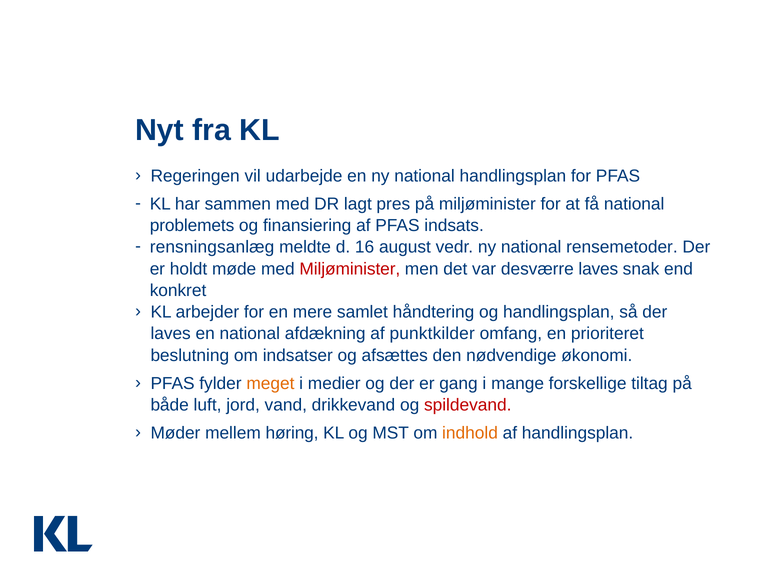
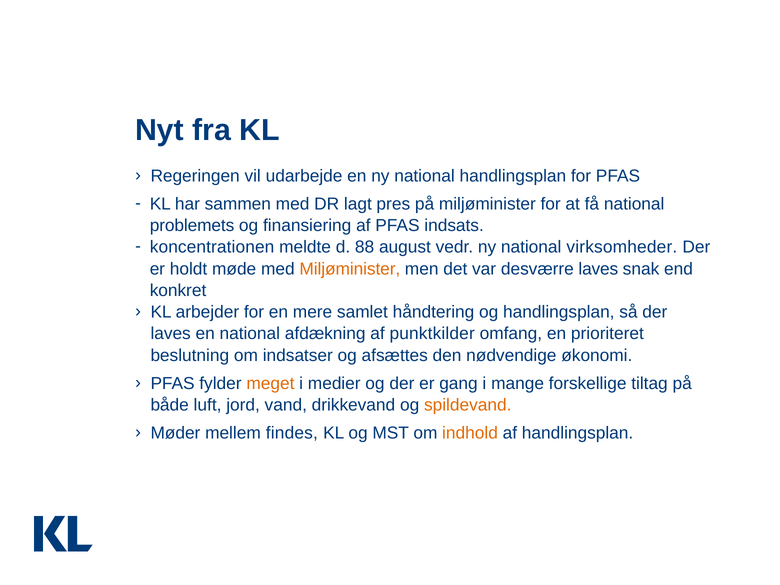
rensningsanlæg: rensningsanlæg -> koncentrationen
16: 16 -> 88
rensemetoder: rensemetoder -> virksomheder
Miljøminister at (350, 269) colour: red -> orange
spildevand colour: red -> orange
høring: høring -> findes
